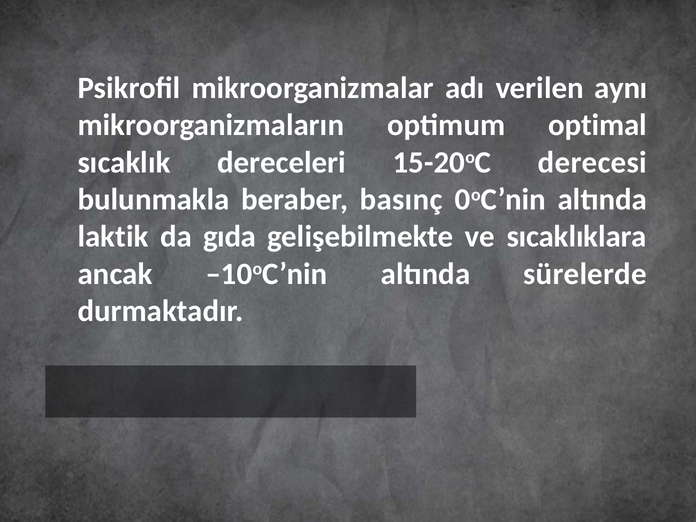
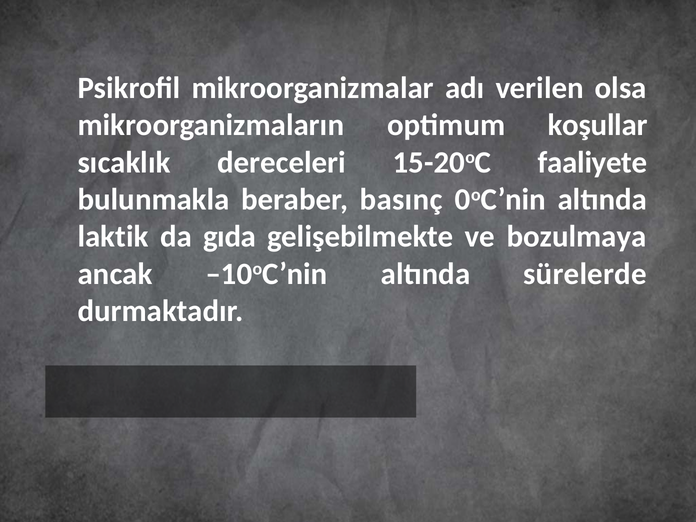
aynı: aynı -> olsa
optimal: optimal -> koşullar
derecesi: derecesi -> faaliyete
sıcaklıklara: sıcaklıklara -> bozulmaya
